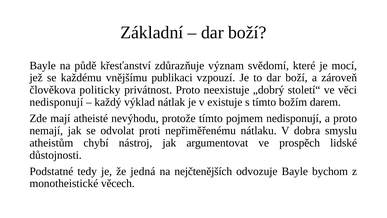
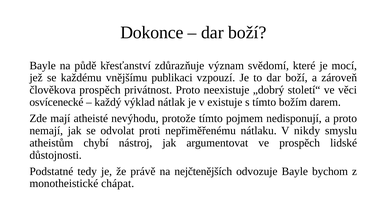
Základní: Základní -> Dokonce
člověkova politicky: politicky -> prospěch
nedisponují at (56, 102): nedisponují -> osvícenecké
dobra: dobra -> nikdy
jedná: jedná -> právě
věcech: věcech -> chápat
